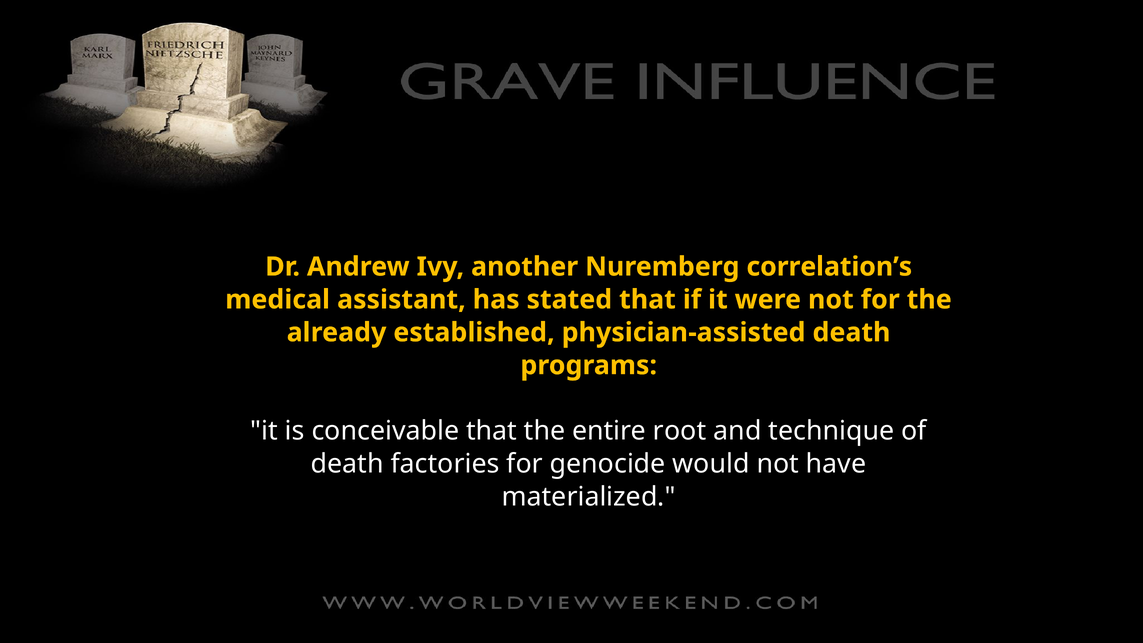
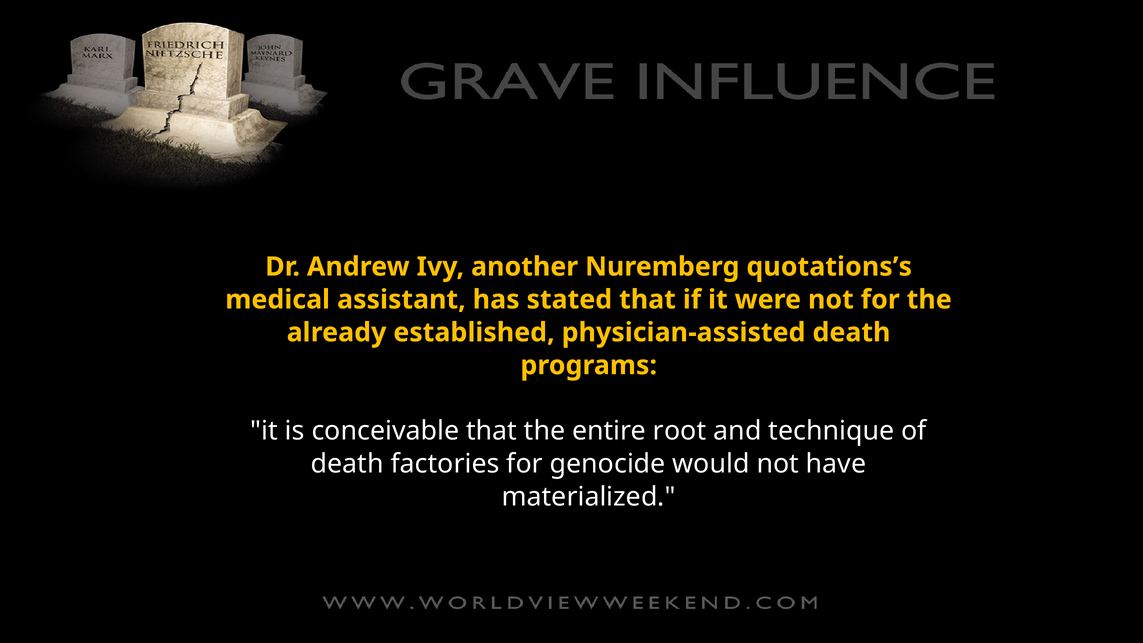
correlation’s: correlation’s -> quotations’s
